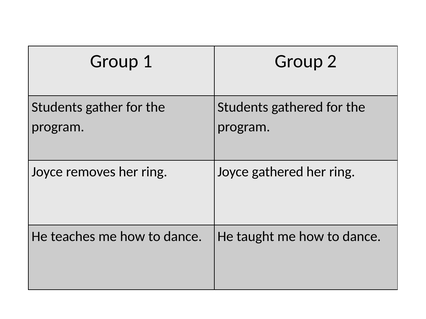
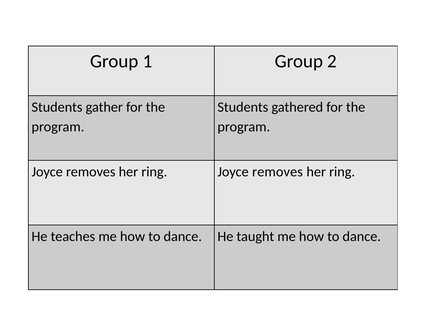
ring Joyce gathered: gathered -> removes
